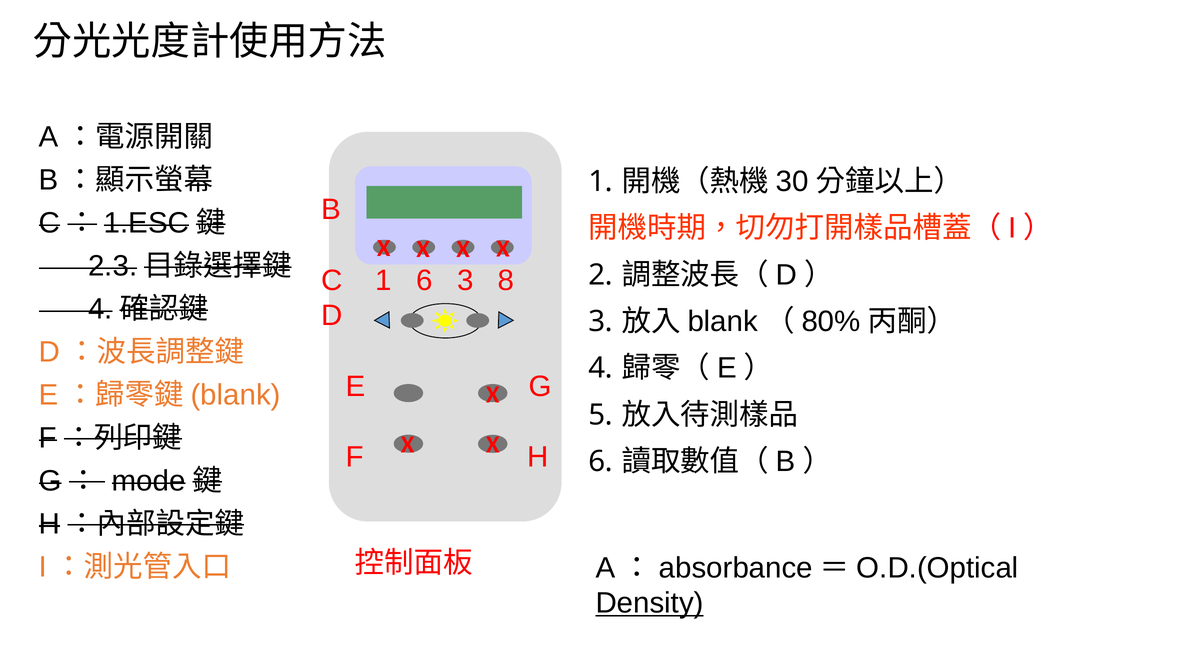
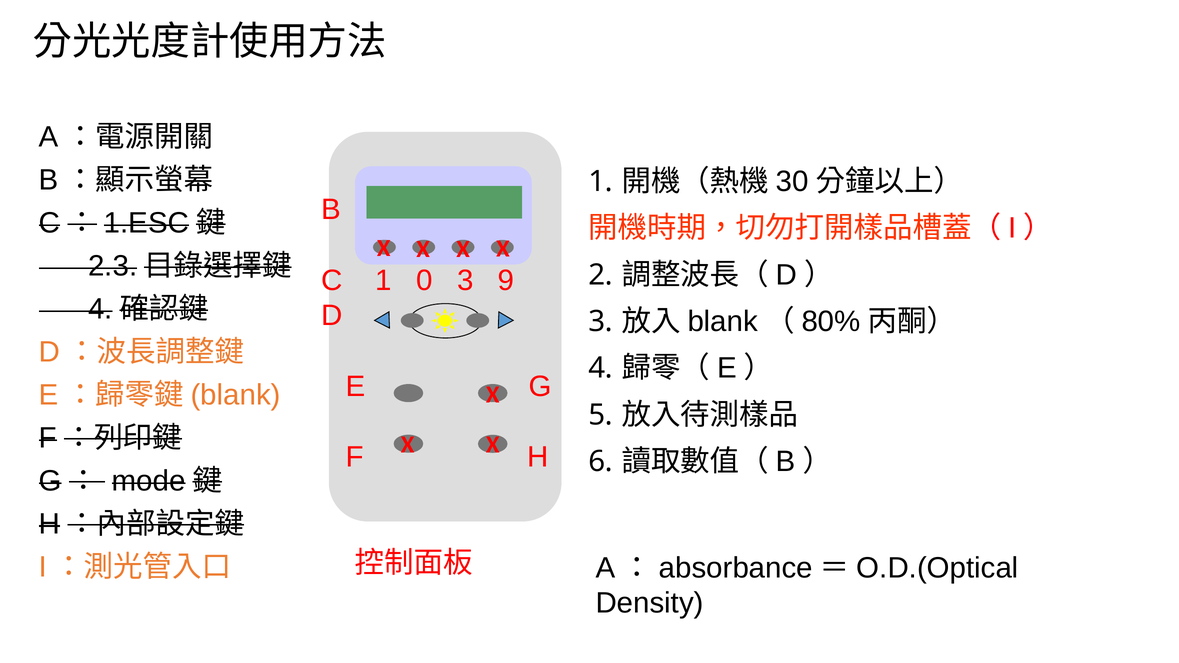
1 6: 6 -> 0
8: 8 -> 9
Density underline: present -> none
